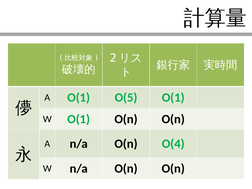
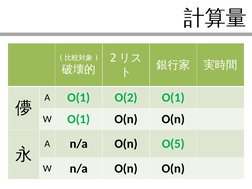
O(5: O(5 -> O(2
O(4: O(4 -> O(5
